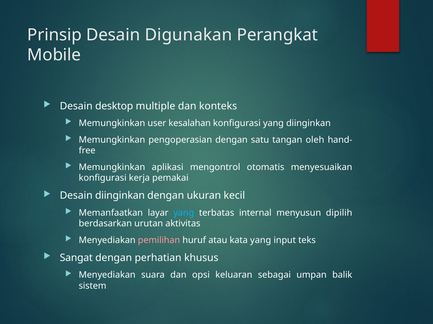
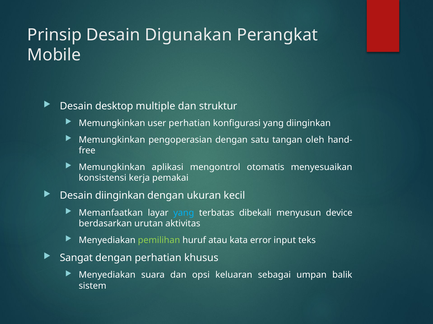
konteks: konteks -> struktur
user kesalahan: kesalahan -> perhatian
konfigurasi at (103, 178): konfigurasi -> konsistensi
internal: internal -> dibekali
dipilih: dipilih -> device
pemilihan colour: pink -> light green
kata yang: yang -> error
